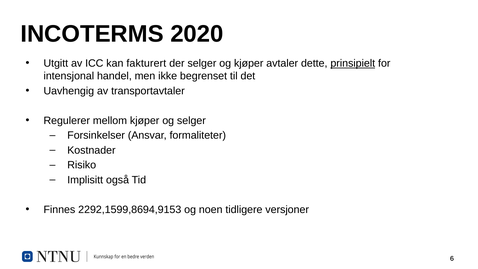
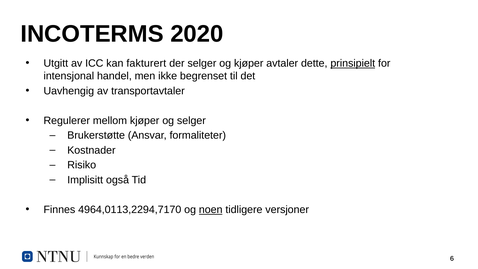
Forsinkelser: Forsinkelser -> Brukerstøtte
2292,1599,8694,9153: 2292,1599,8694,9153 -> 4964,0113,2294,7170
noen underline: none -> present
